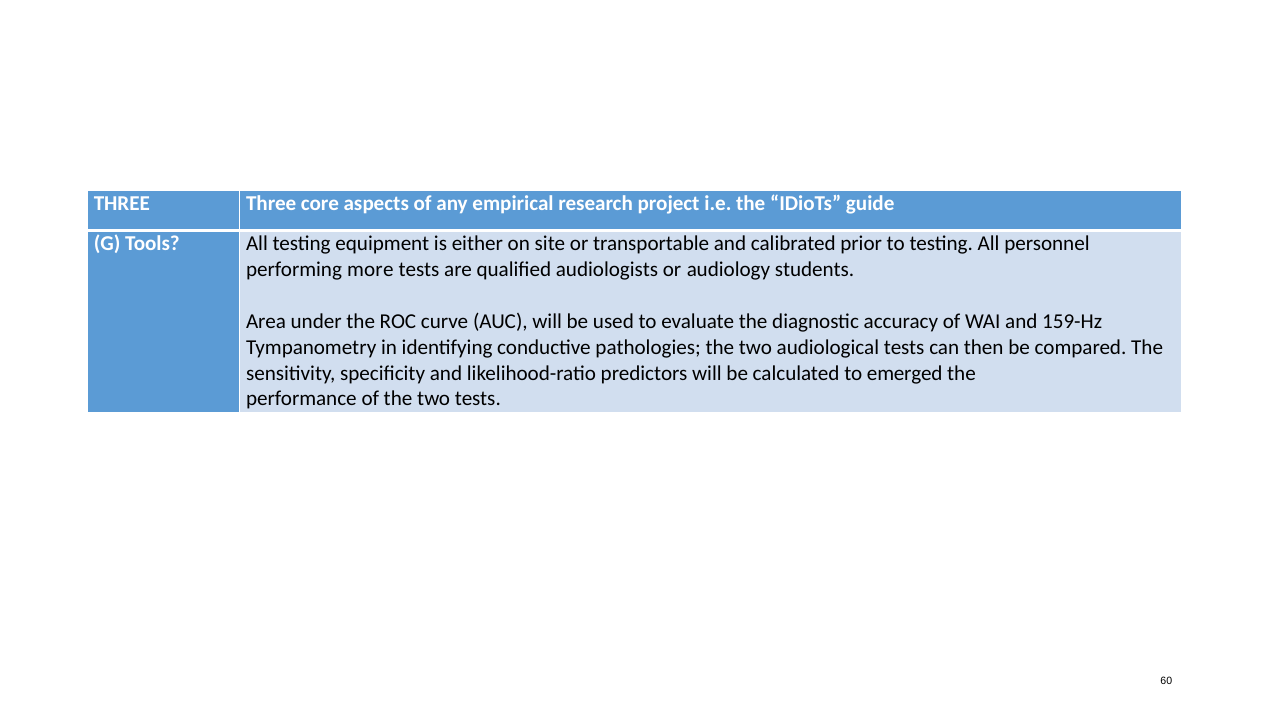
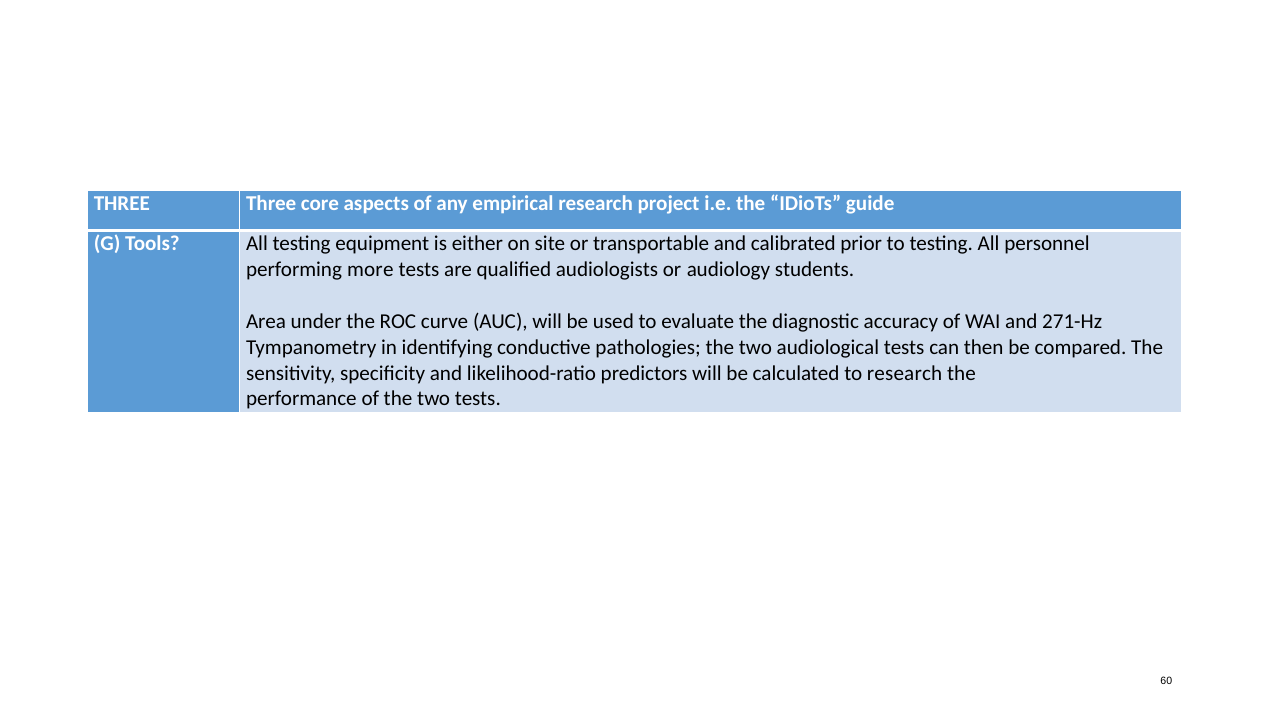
159-Hz: 159-Hz -> 271-Hz
to emerged: emerged -> research
